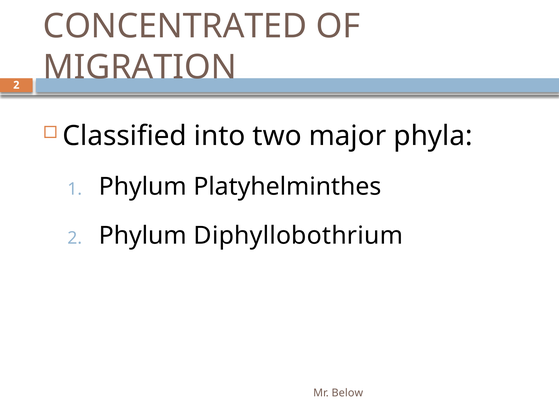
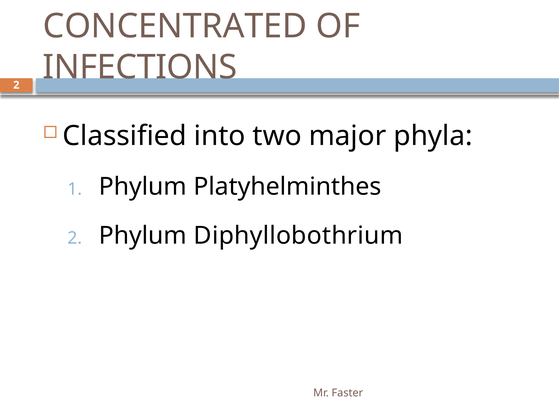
MIGRATION: MIGRATION -> INFECTIONS
Below: Below -> Faster
